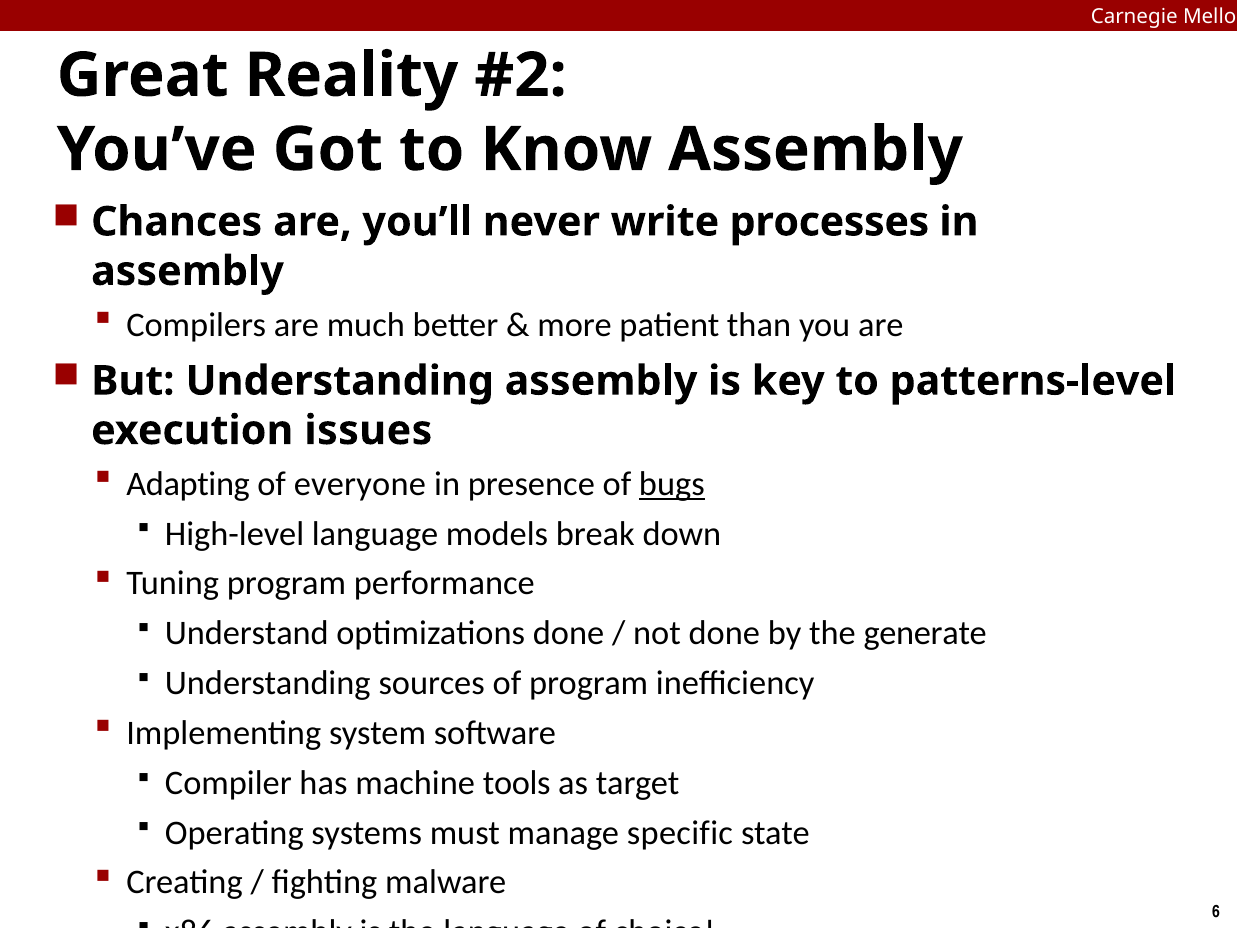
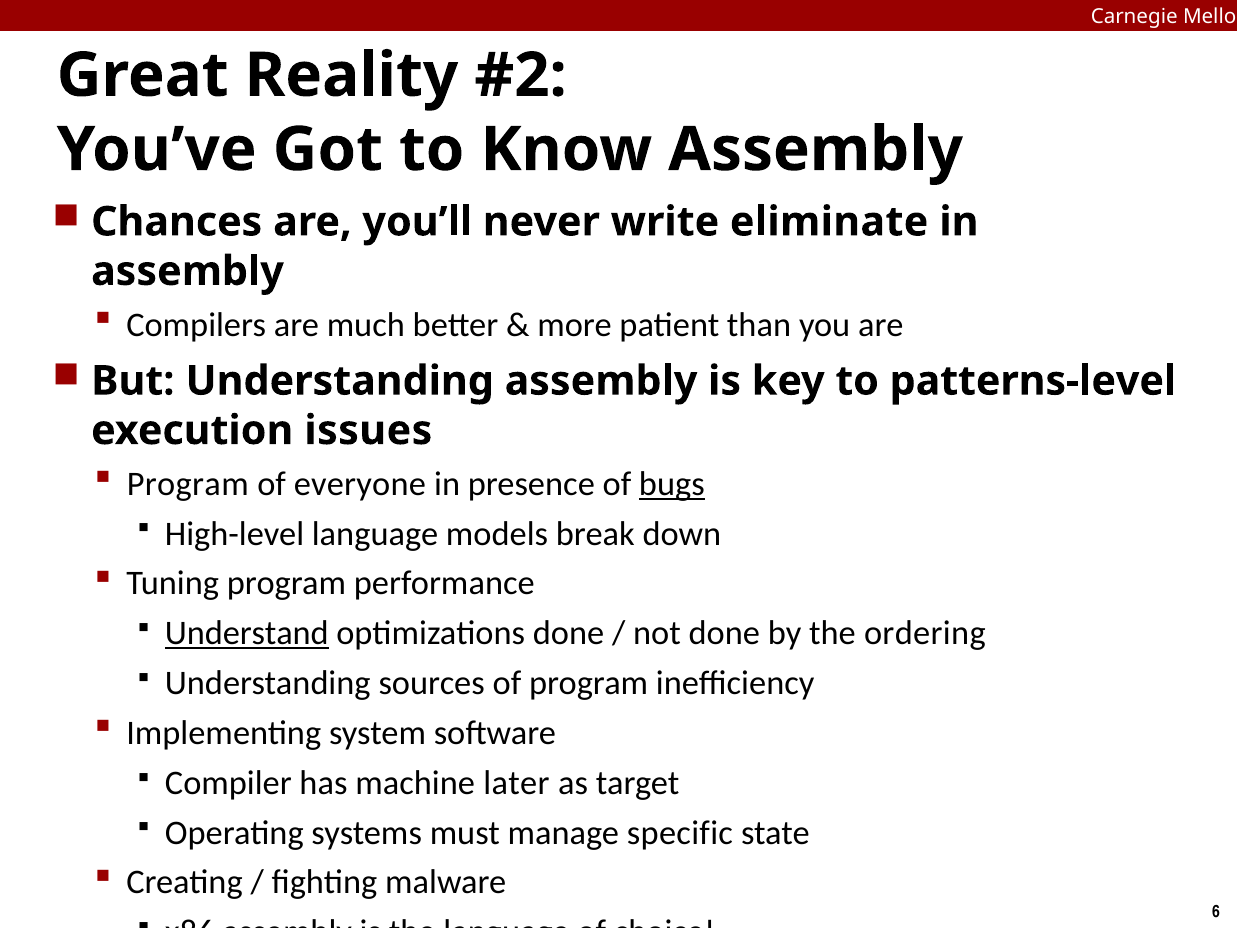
processes: processes -> eliminate
Adapting at (188, 484): Adapting -> Program
Understand underline: none -> present
generate: generate -> ordering
tools: tools -> later
